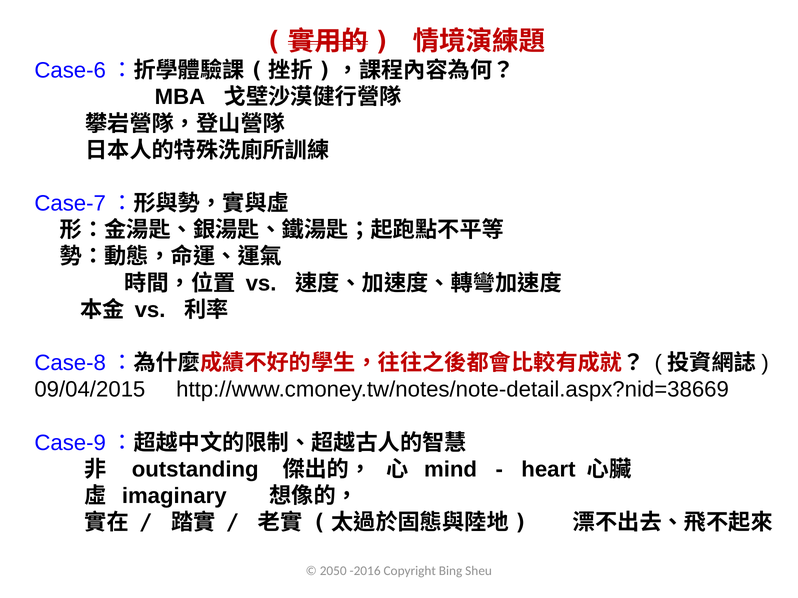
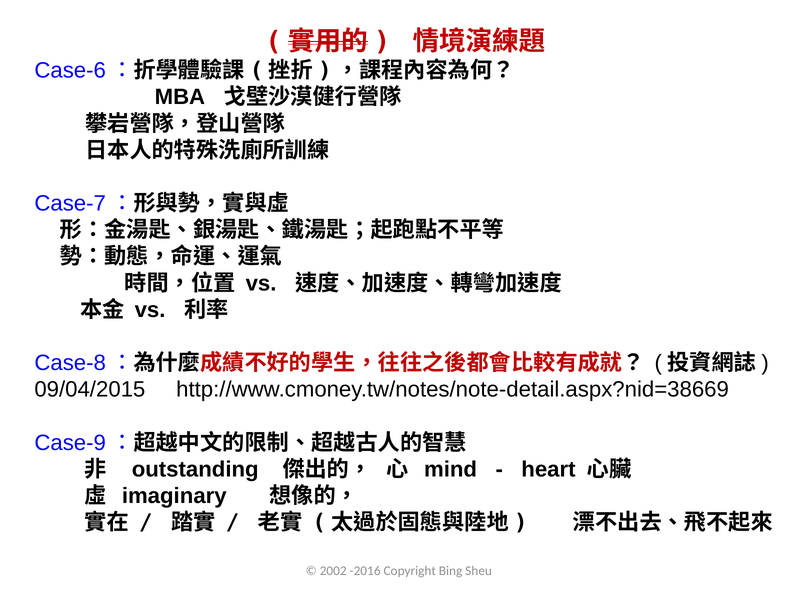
2050: 2050 -> 2002
